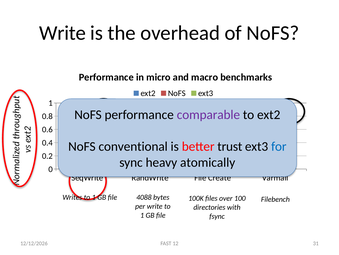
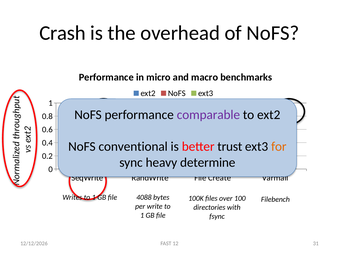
Write at (63, 33): Write -> Crash
for colour: blue -> orange
atomically: atomically -> determine
